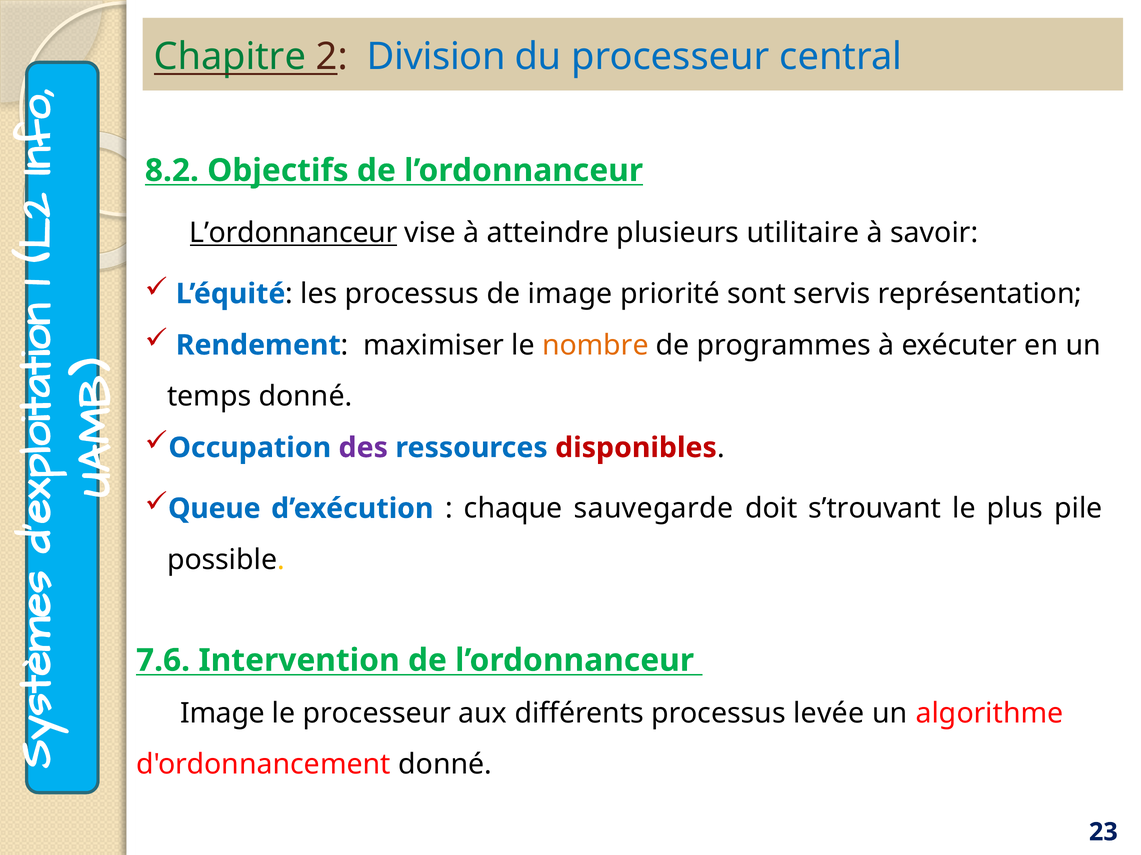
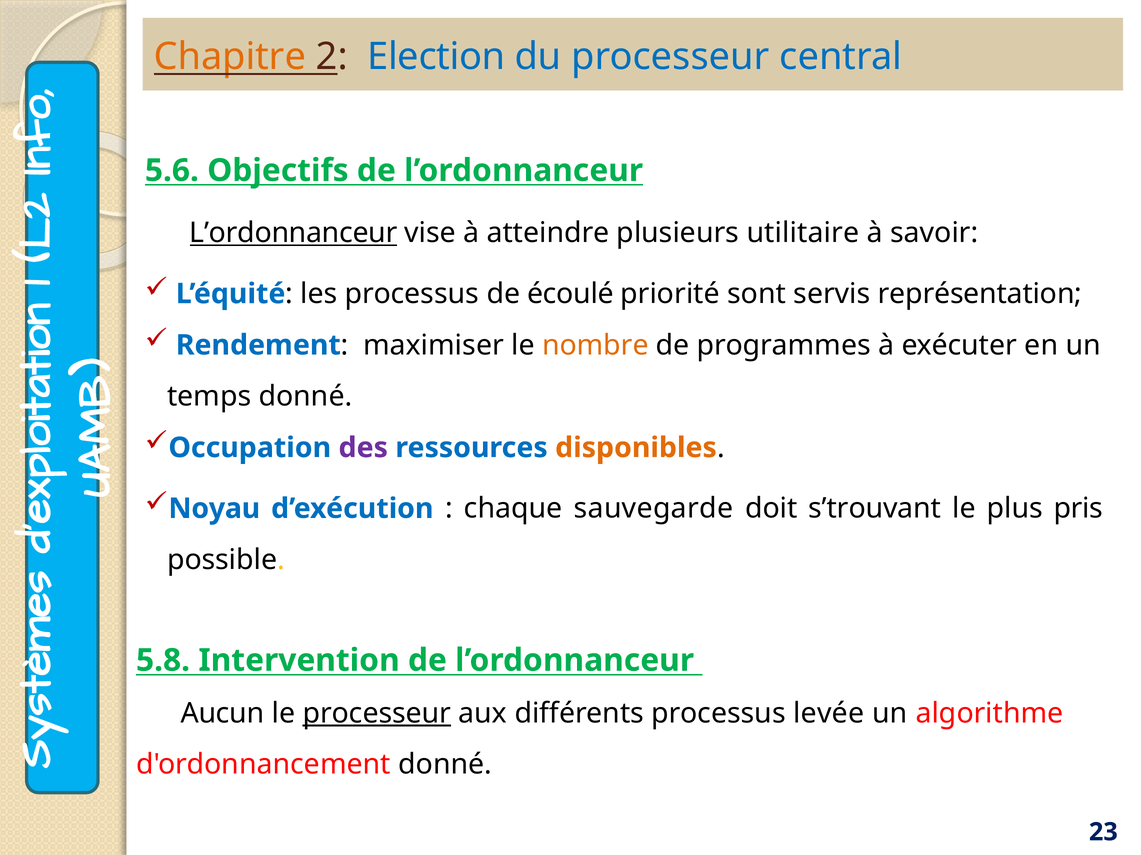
Chapitre colour: green -> orange
Division: Division -> Election
8.2: 8.2 -> 5.6
de image: image -> écoulé
disponibles colour: red -> orange
Queue: Queue -> Noyau
pile: pile -> pris
7.6: 7.6 -> 5.8
Image at (223, 714): Image -> Aucun
processeur at (377, 714) underline: none -> present
